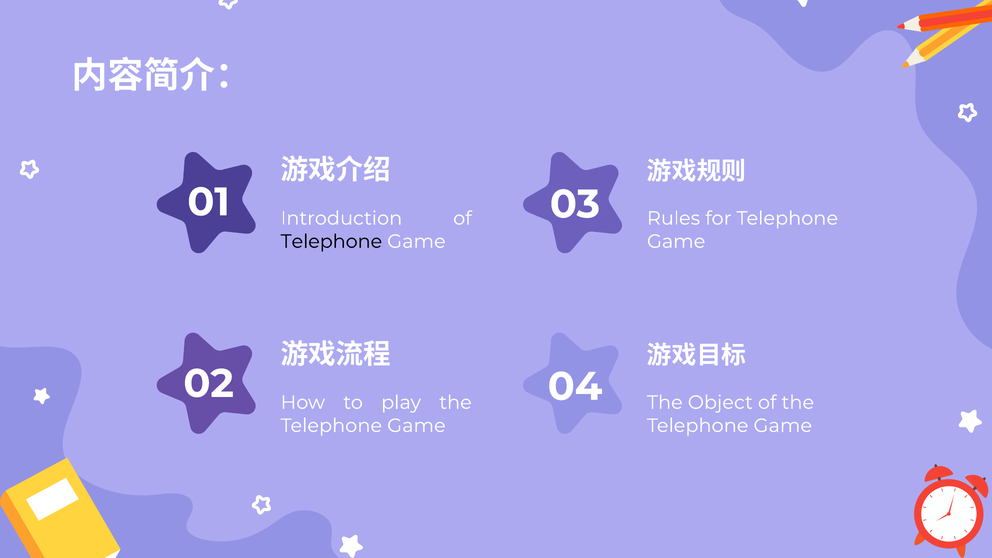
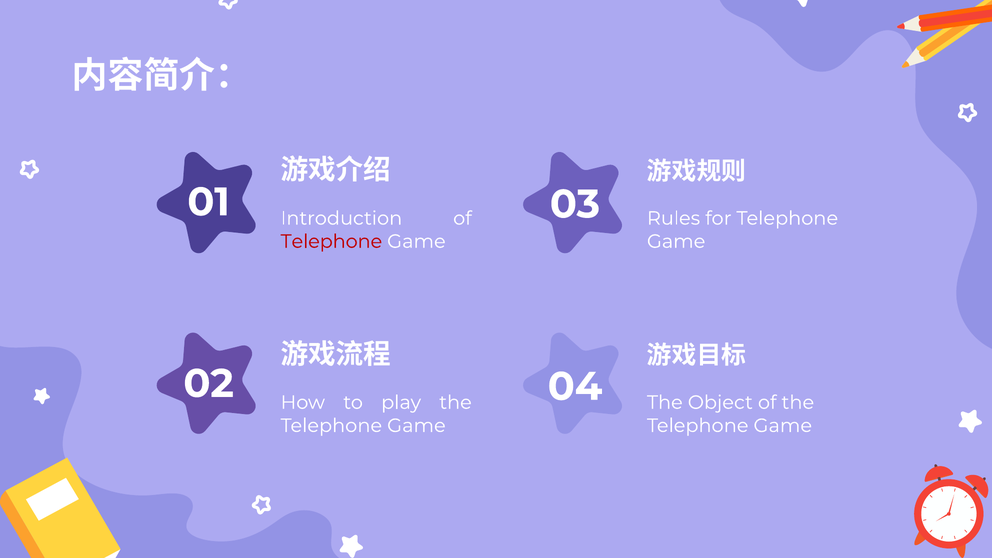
Telephone at (331, 241) colour: black -> red
